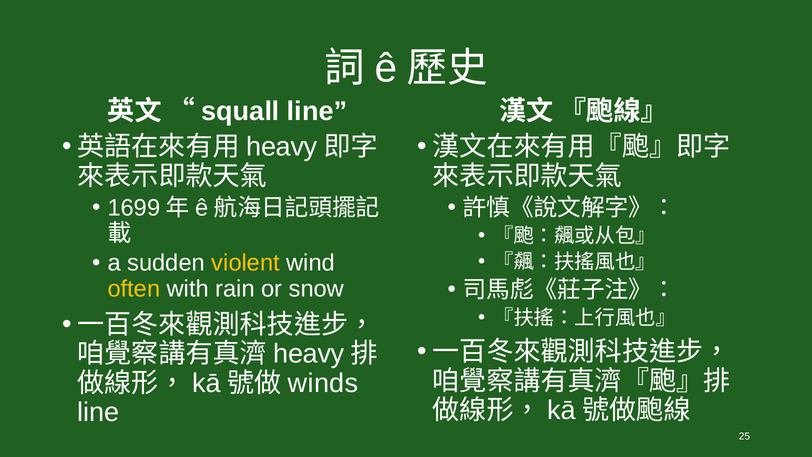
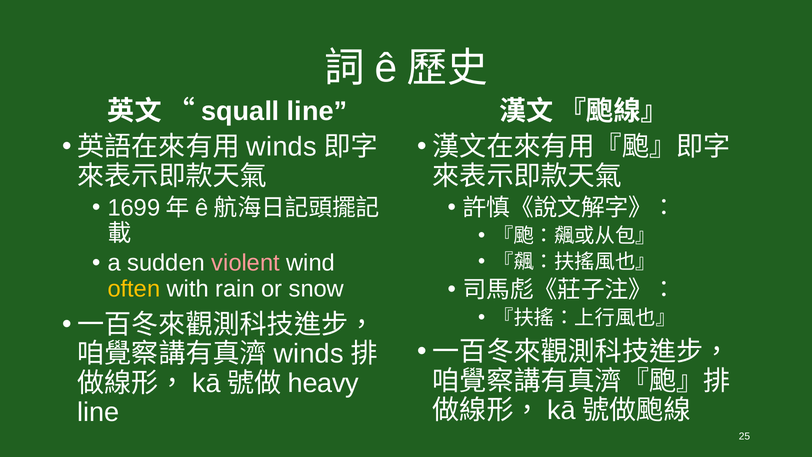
heavy at (282, 147): heavy -> winds
violent colour: yellow -> pink
heavy at (309, 354): heavy -> winds
winds: winds -> heavy
